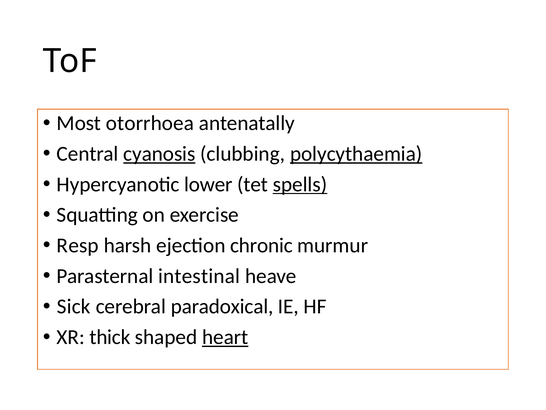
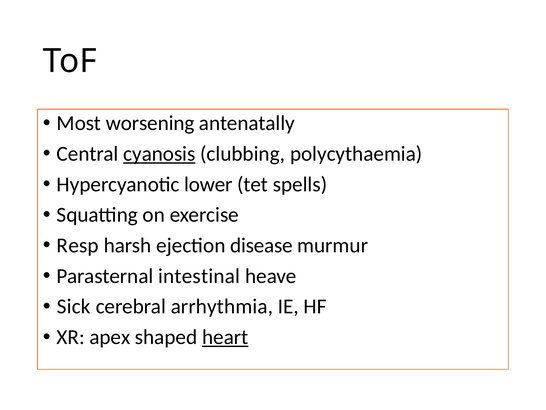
otorrhoea: otorrhoea -> worsening
polycythaemia underline: present -> none
spells underline: present -> none
chronic: chronic -> disease
paradoxical: paradoxical -> arrhythmia
thick: thick -> apex
